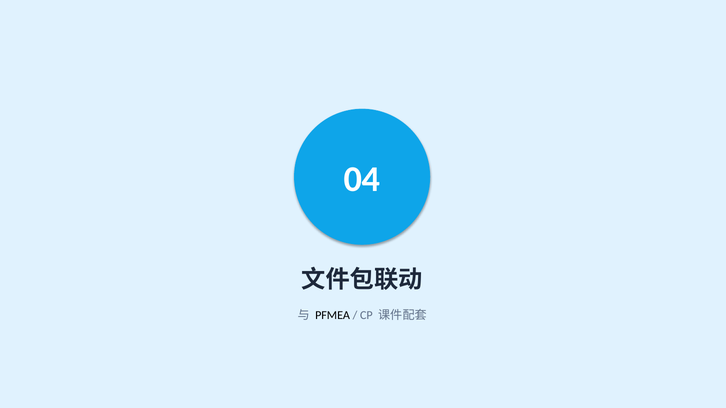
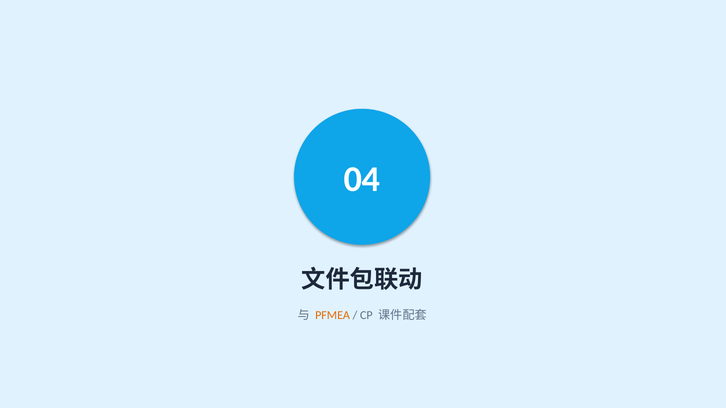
PFMEA colour: black -> orange
